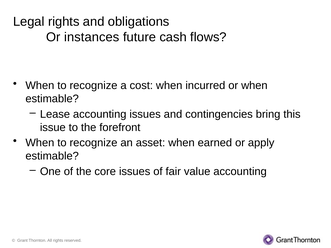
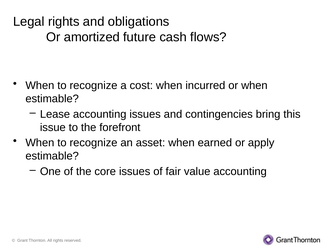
instances: instances -> amortized
